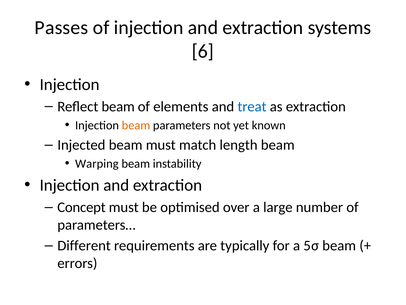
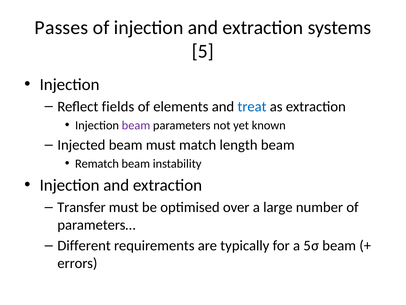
6: 6 -> 5
Reflect beam: beam -> fields
beam at (136, 125) colour: orange -> purple
Warping: Warping -> Rematch
Concept: Concept -> Transfer
